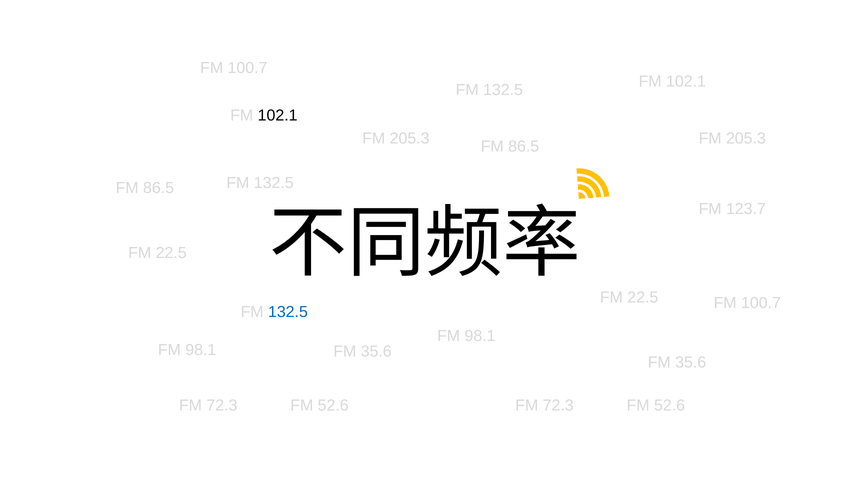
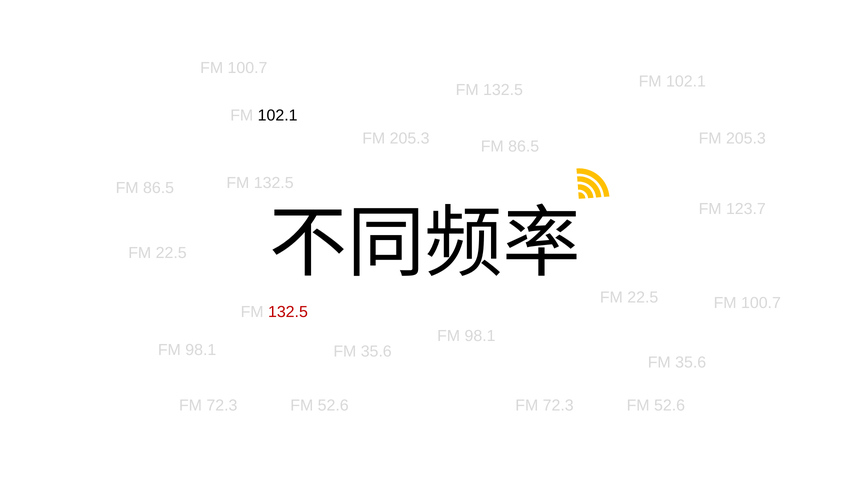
132.5 at (288, 312) colour: blue -> red
